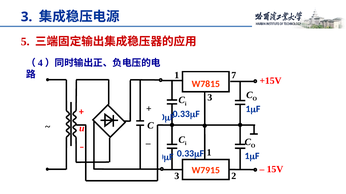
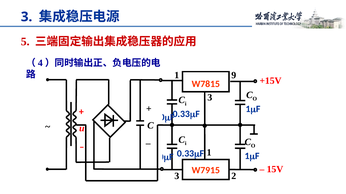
7: 7 -> 9
